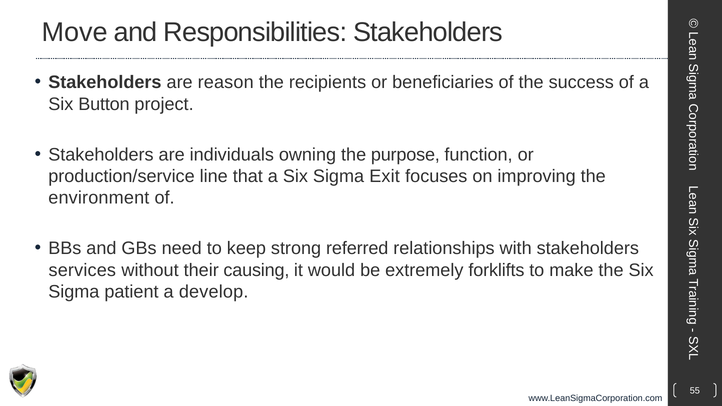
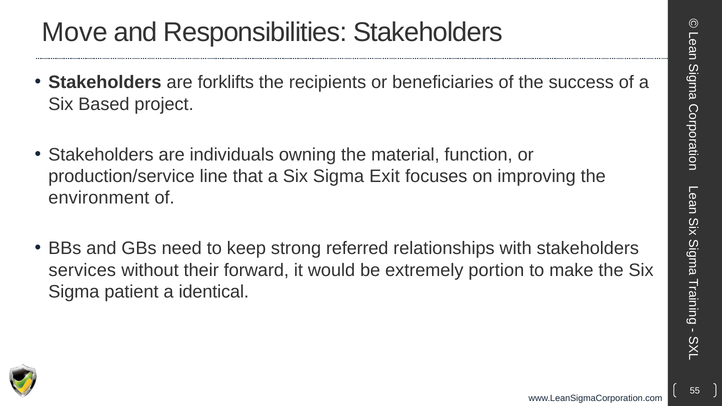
reason: reason -> forklifts
Button: Button -> Based
purpose: purpose -> material
causing: causing -> forward
forklifts: forklifts -> portion
develop: develop -> identical
